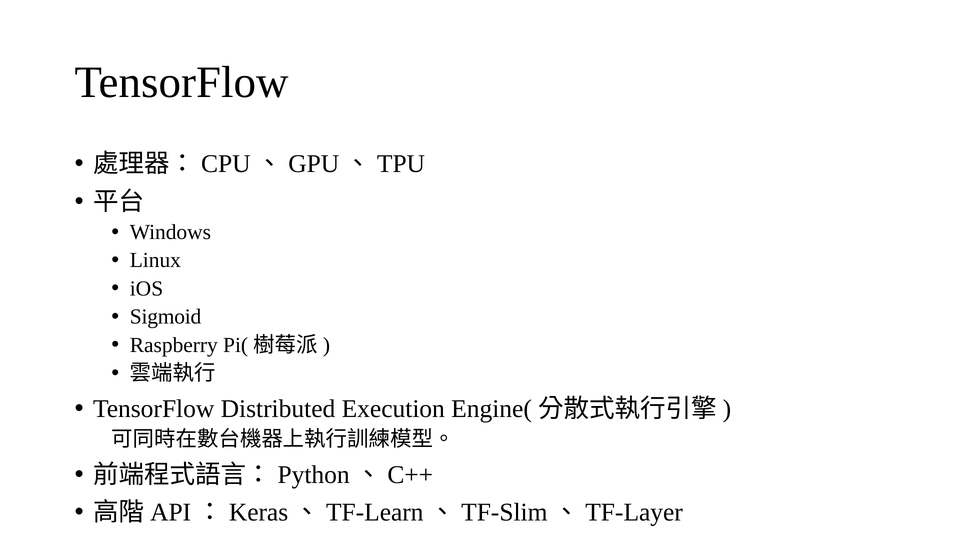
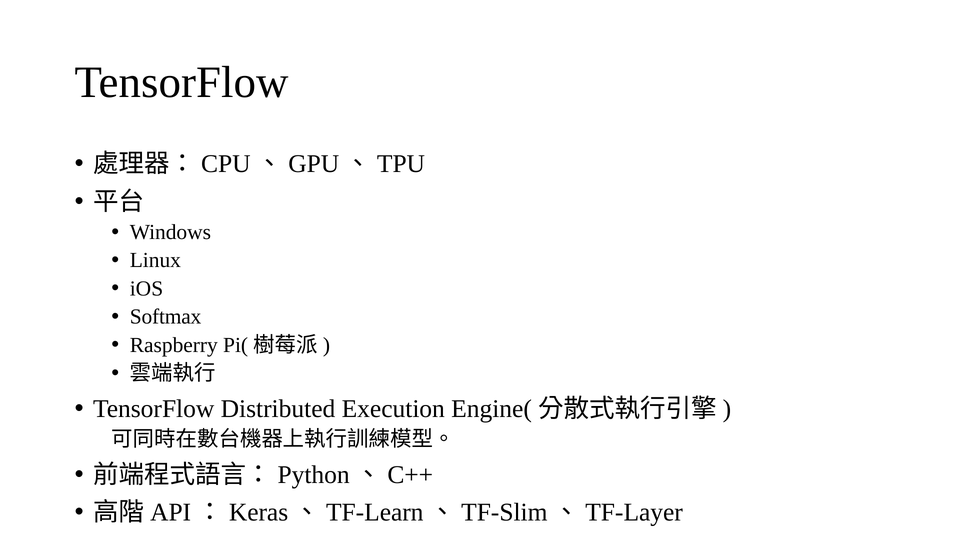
Sigmoid: Sigmoid -> Softmax
